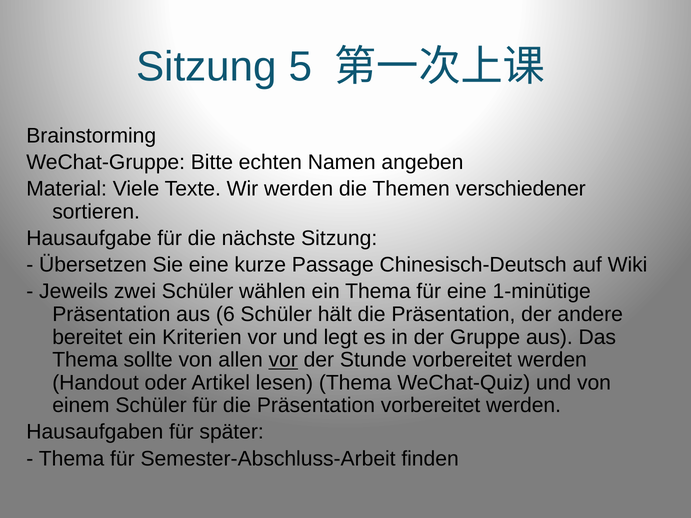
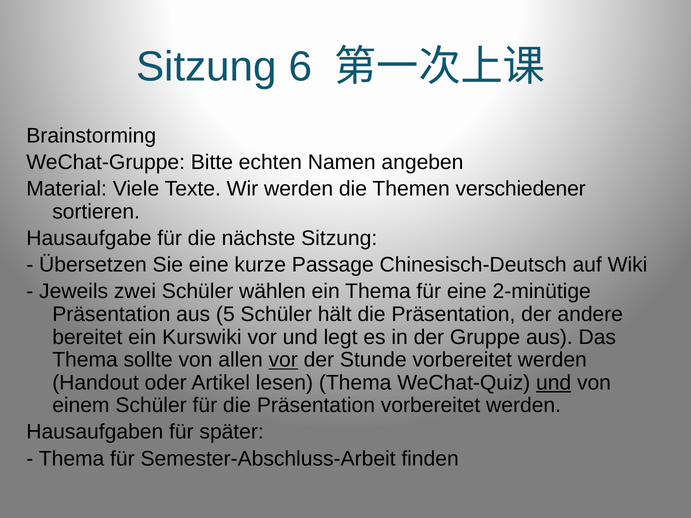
5: 5 -> 6
1-minütige: 1-minütige -> 2-minütige
6: 6 -> 5
Kriterien: Kriterien -> Kurswiki
und at (554, 383) underline: none -> present
